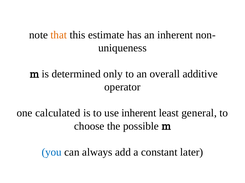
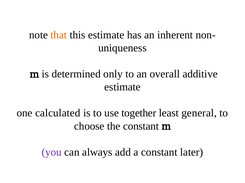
operator at (122, 87): operator -> estimate
use inherent: inherent -> together
the possible: possible -> constant
you colour: blue -> purple
